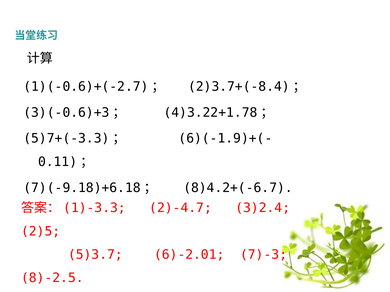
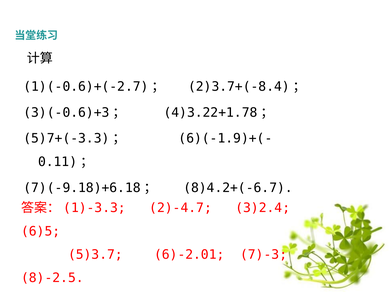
2)5: 2)5 -> 6)5
